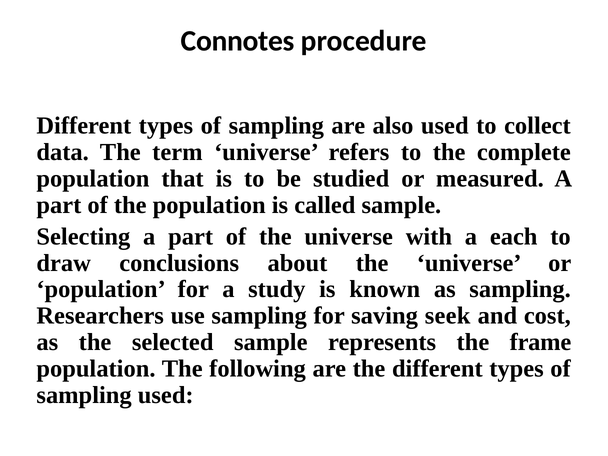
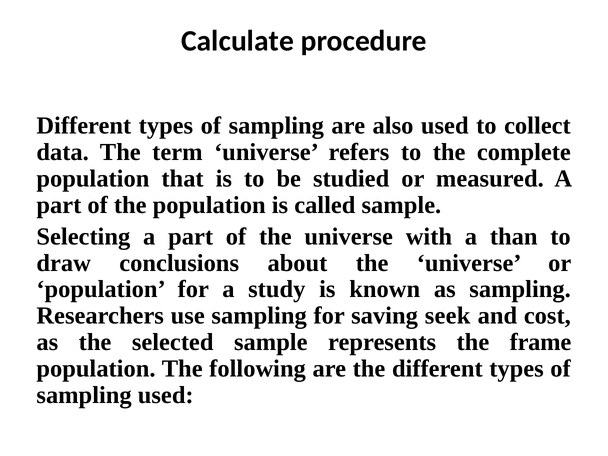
Connotes: Connotes -> Calculate
each: each -> than
